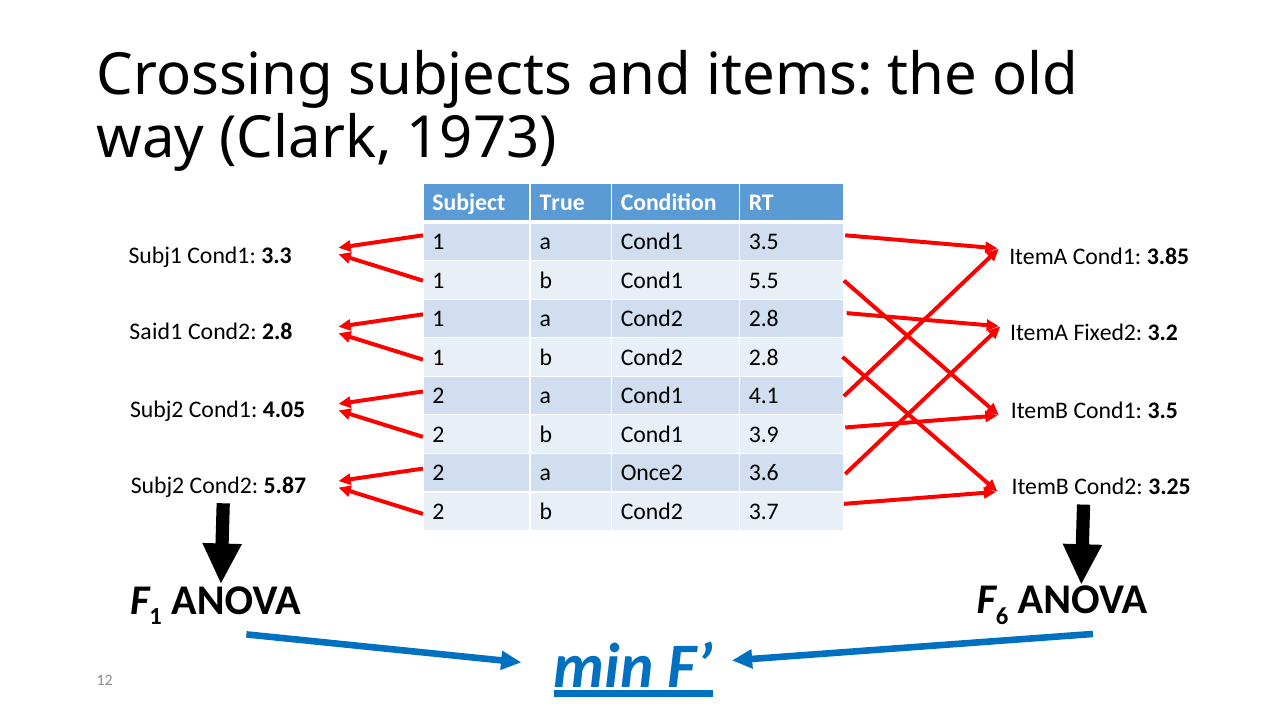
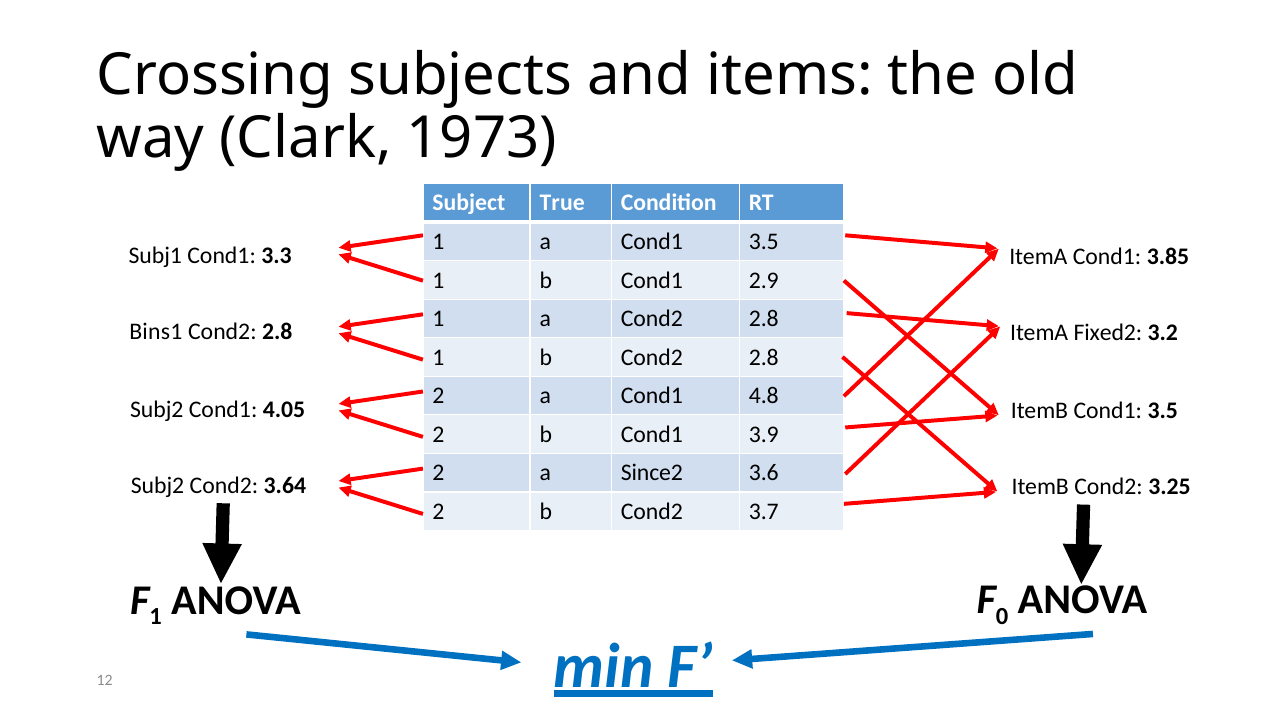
5.5: 5.5 -> 2.9
Said1: Said1 -> Bins1
4.1: 4.1 -> 4.8
Once2: Once2 -> Since2
5.87: 5.87 -> 3.64
6: 6 -> 0
